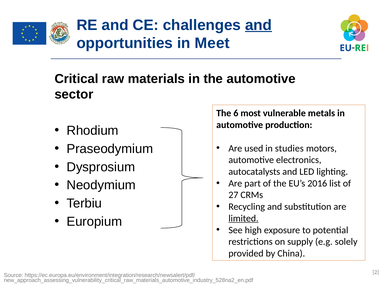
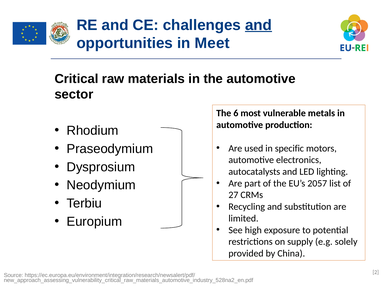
studies: studies -> specific
2016: 2016 -> 2057
limited underline: present -> none
